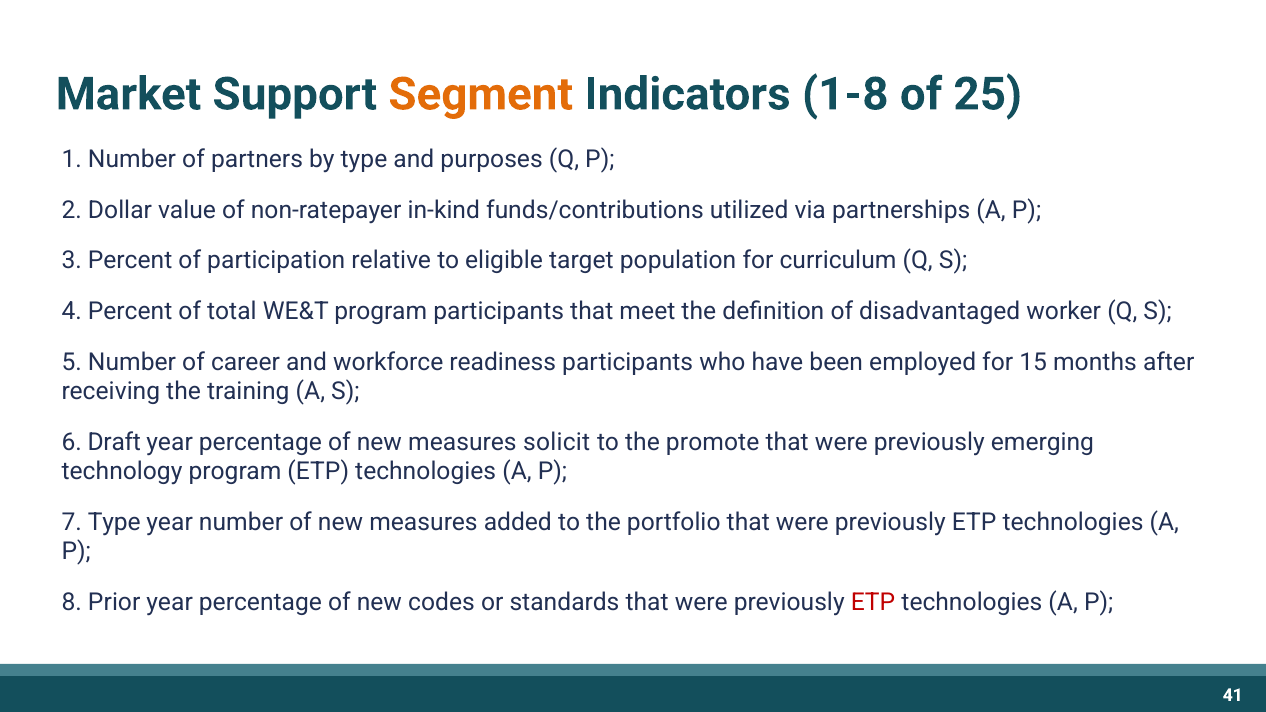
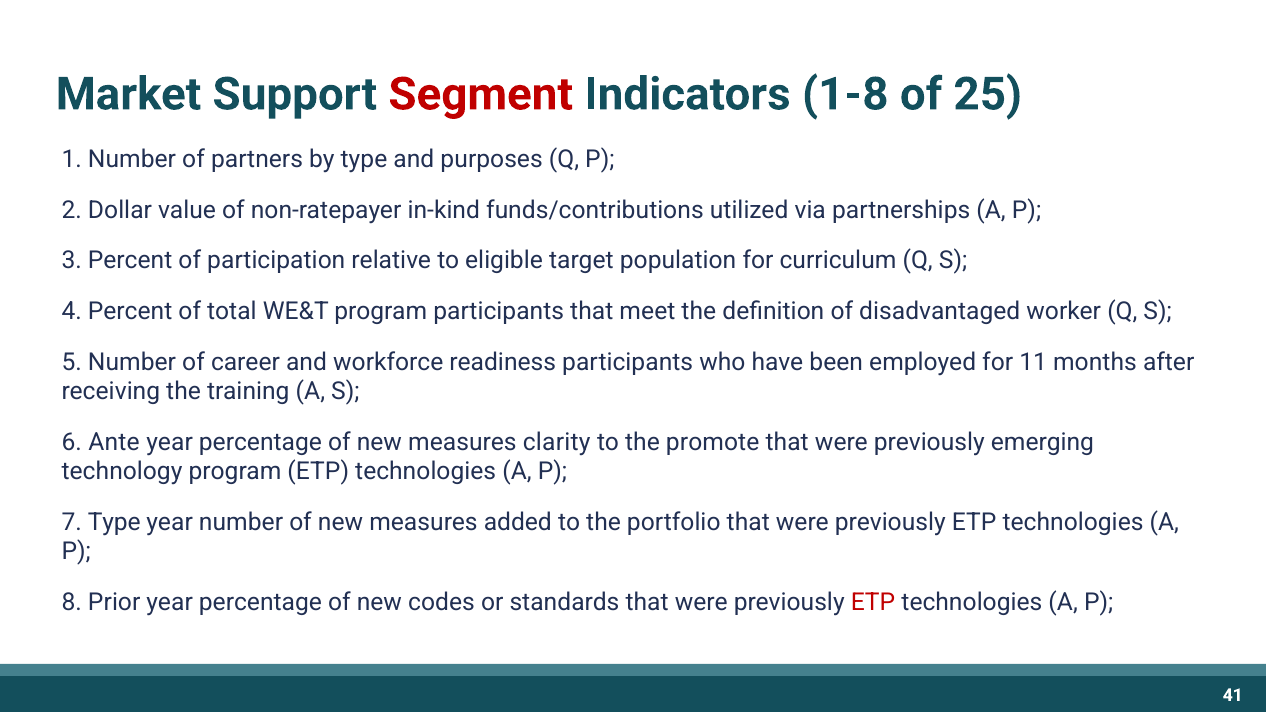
Segment colour: orange -> red
15: 15 -> 11
Draft: Draft -> Ante
solicit: solicit -> clarity
